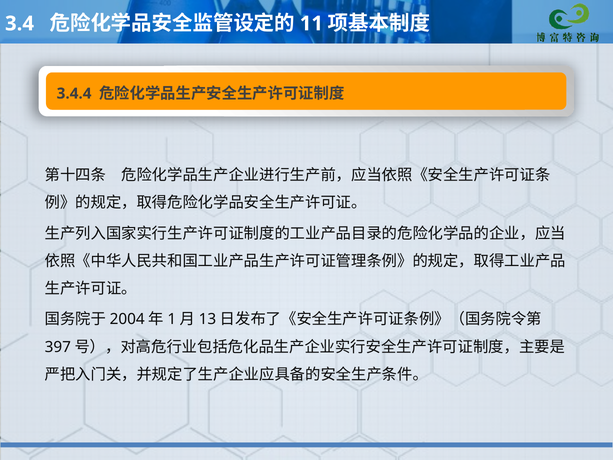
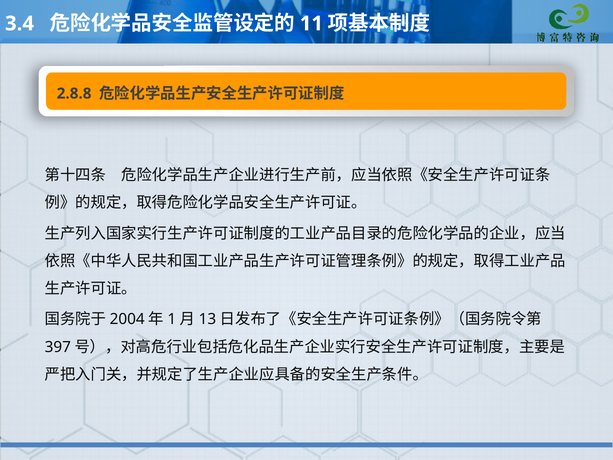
3.4.4: 3.4.4 -> 2.8.8
